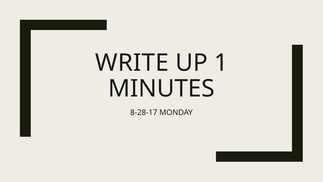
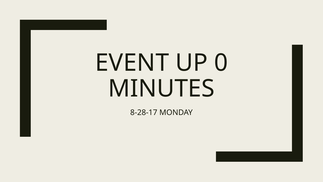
WRITE: WRITE -> EVENT
1: 1 -> 0
